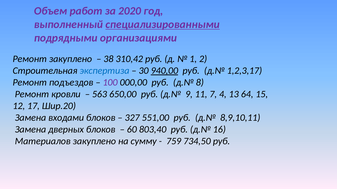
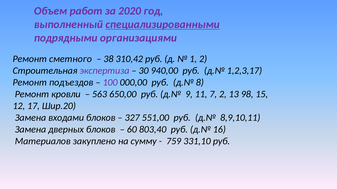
Ремонт закуплено: закуплено -> сметного
экспертиза colour: blue -> purple
940,00 underline: present -> none
7 4: 4 -> 2
64: 64 -> 98
734,50: 734,50 -> 331,10
